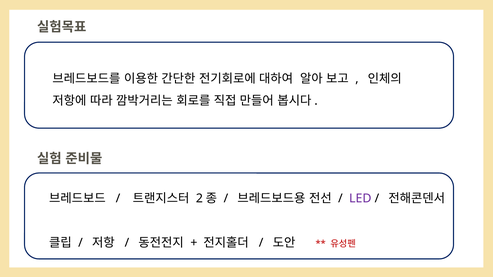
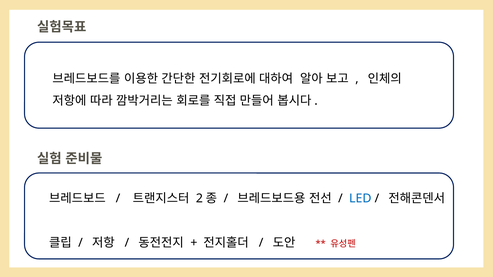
LED colour: purple -> blue
